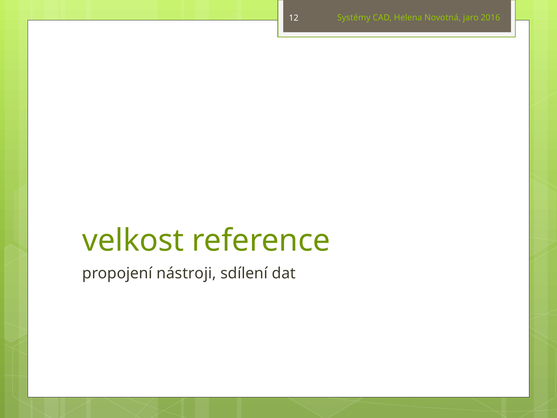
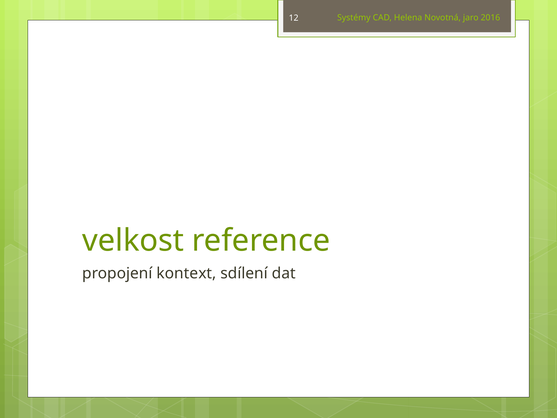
nástroji: nástroji -> kontext
